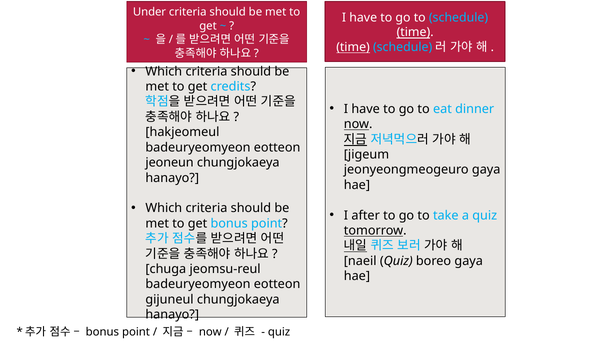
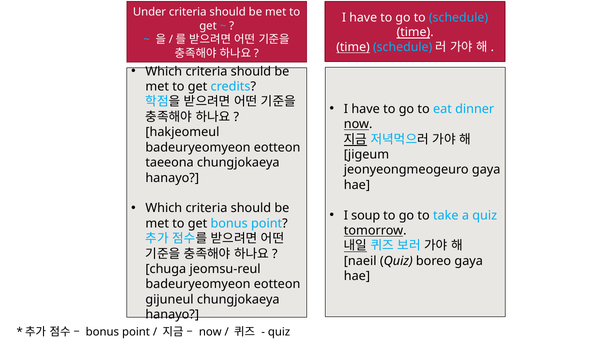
jeoneun: jeoneun -> taeeona
after: after -> soup
